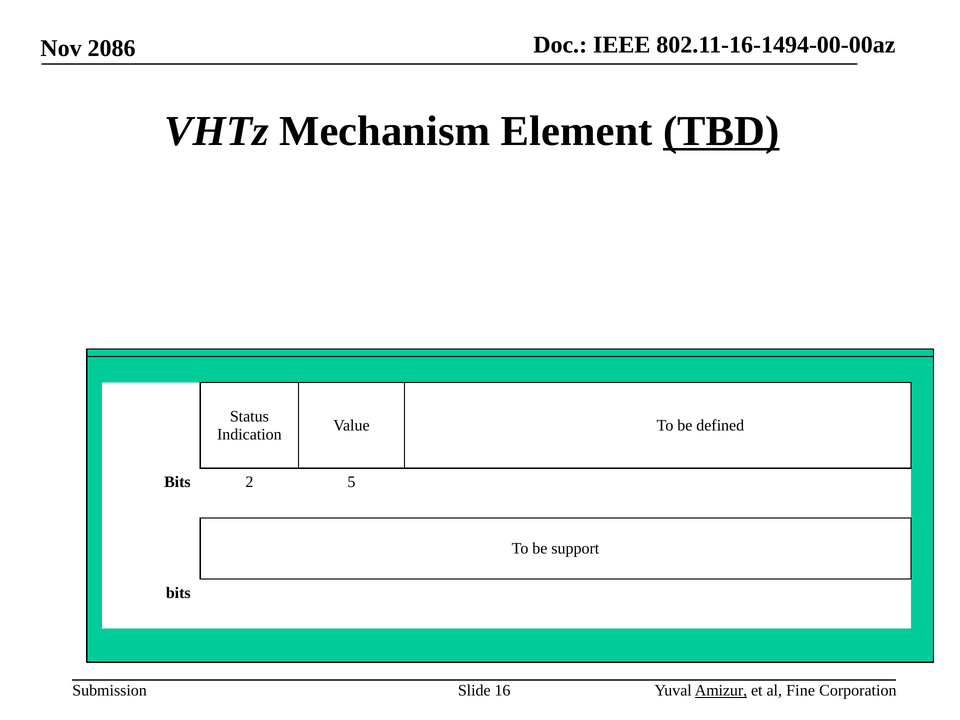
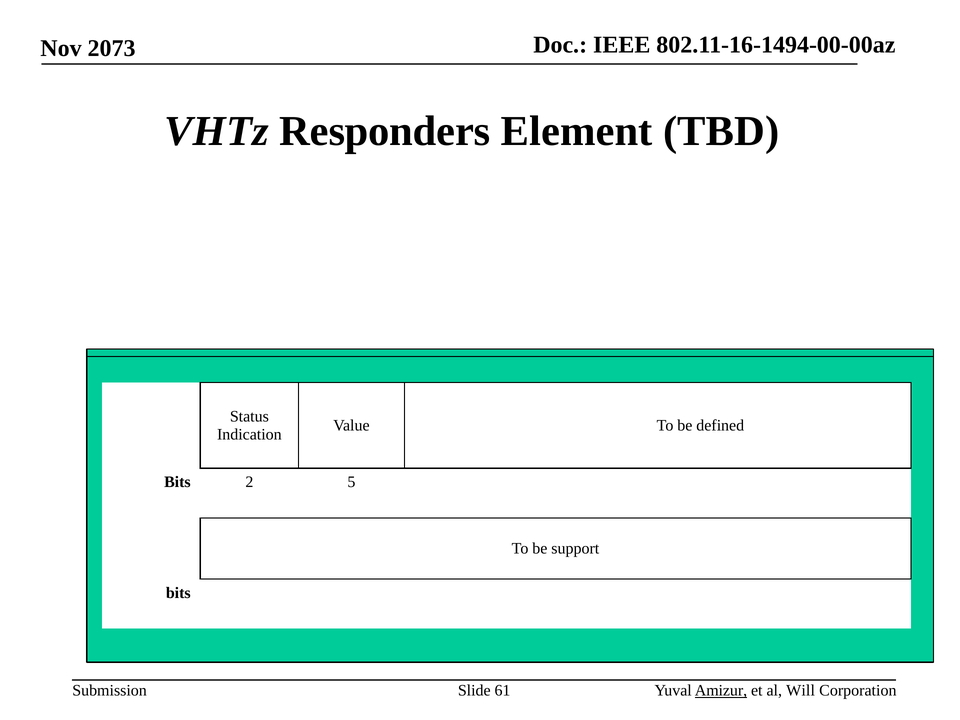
2086: 2086 -> 2073
Mechanism: Mechanism -> Responders
TBD underline: present -> none
16: 16 -> 61
Fine: Fine -> Will
